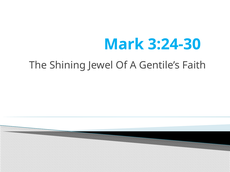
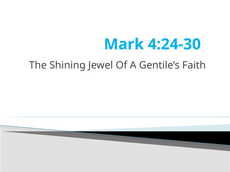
3:24-30: 3:24-30 -> 4:24-30
